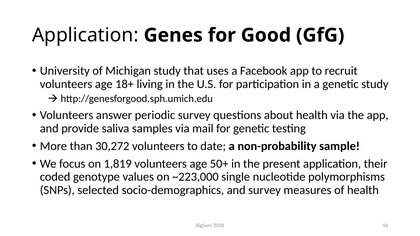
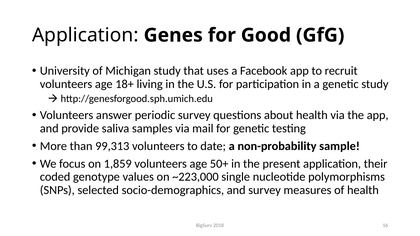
30,272: 30,272 -> 99,313
1,819: 1,819 -> 1,859
